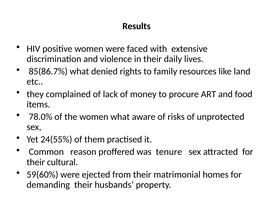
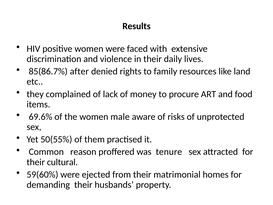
85(86.7% what: what -> after
78.0%: 78.0% -> 69.6%
women what: what -> male
24(55%: 24(55% -> 50(55%
